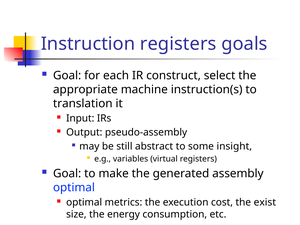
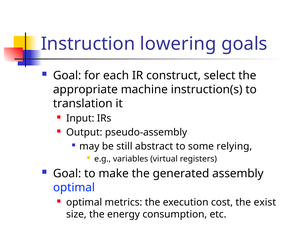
Instruction registers: registers -> lowering
insight: insight -> relying
